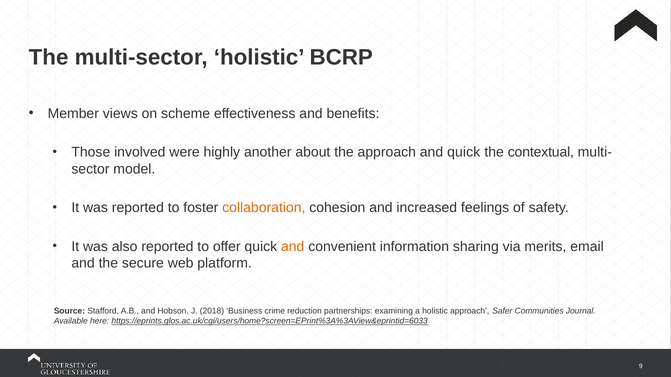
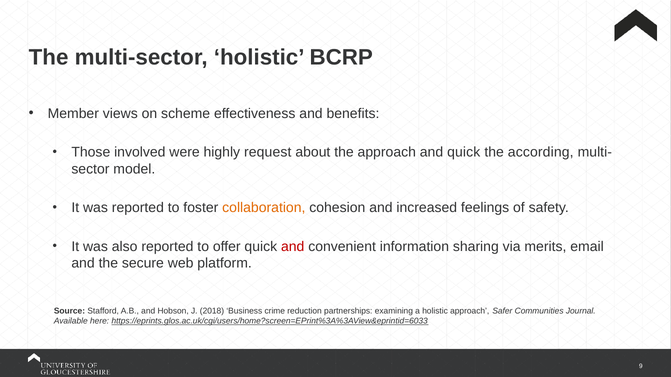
another: another -> request
contextual: contextual -> according
and at (293, 247) colour: orange -> red
